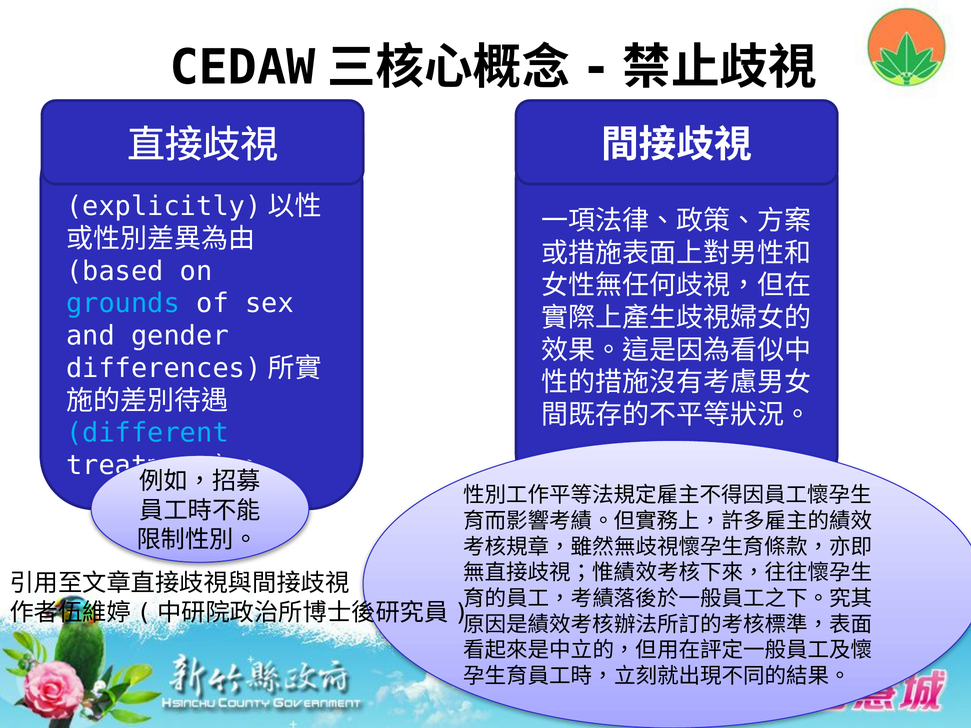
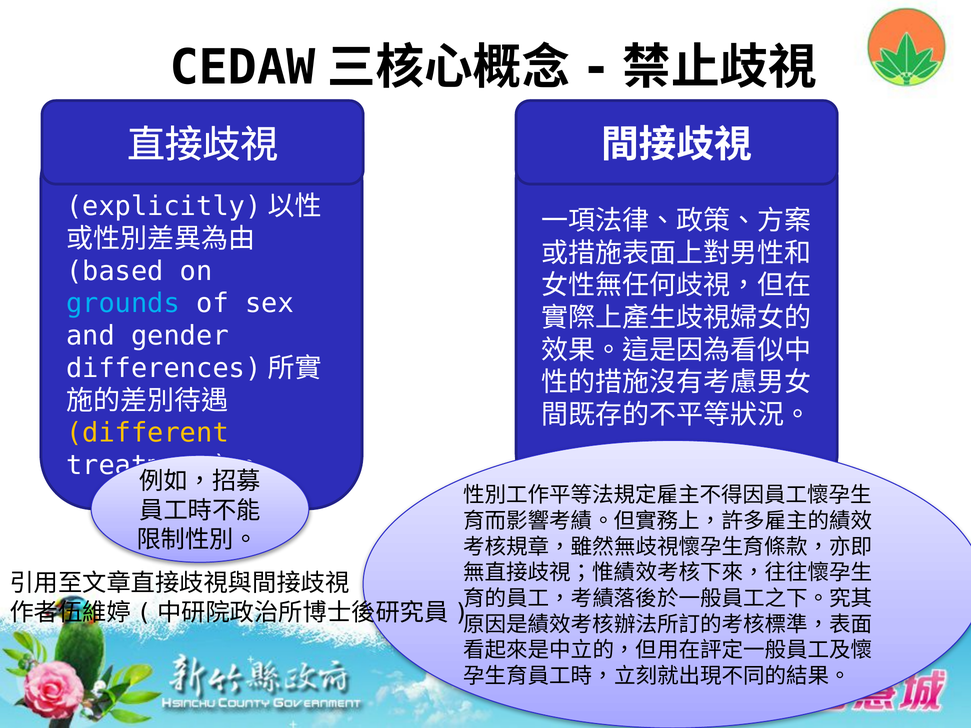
different colour: light blue -> yellow
